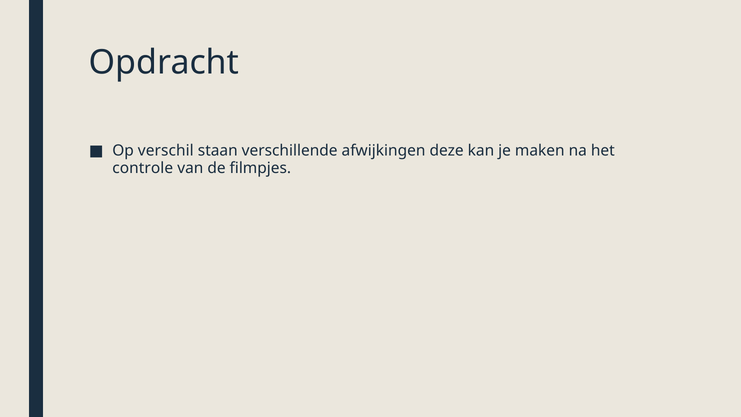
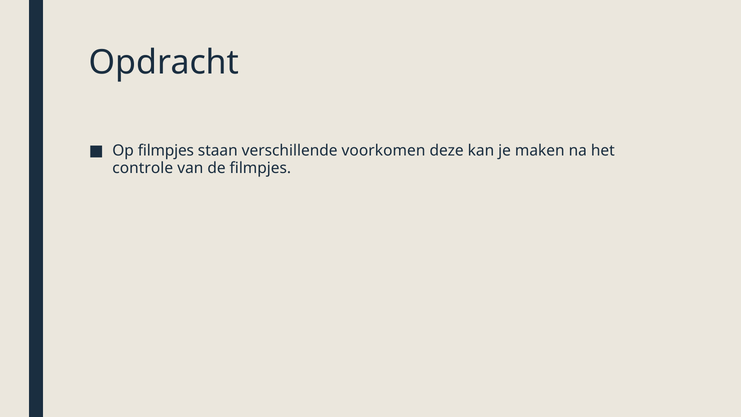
Op verschil: verschil -> filmpjes
afwijkingen: afwijkingen -> voorkomen
